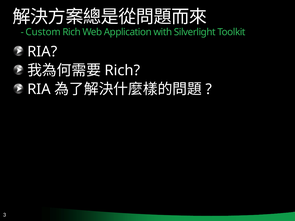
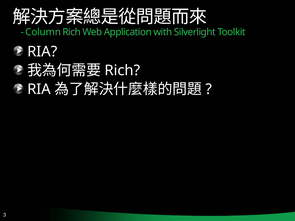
Custom: Custom -> Column
